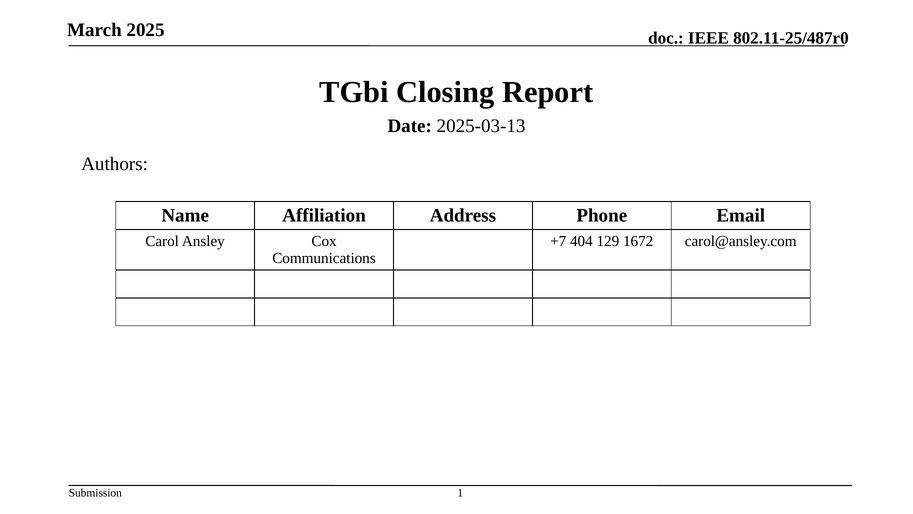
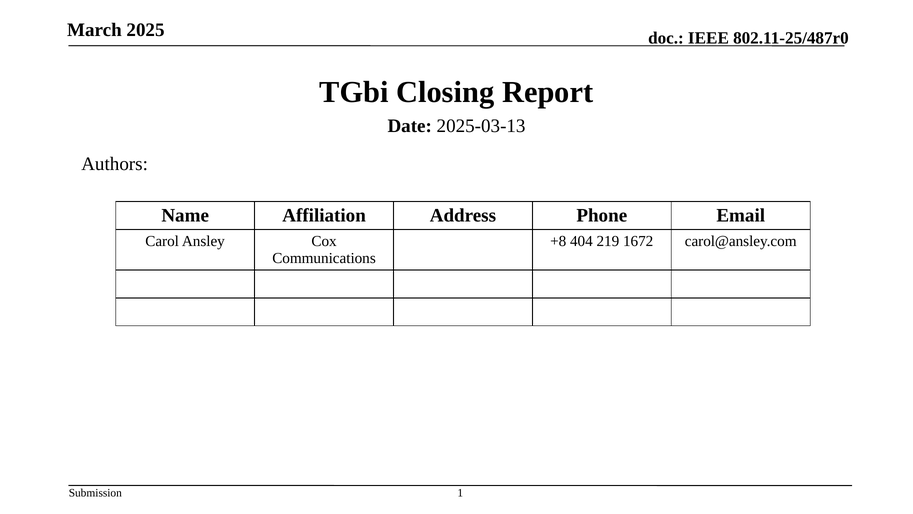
+7: +7 -> +8
129: 129 -> 219
